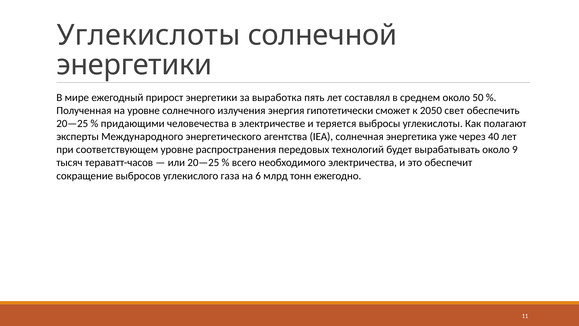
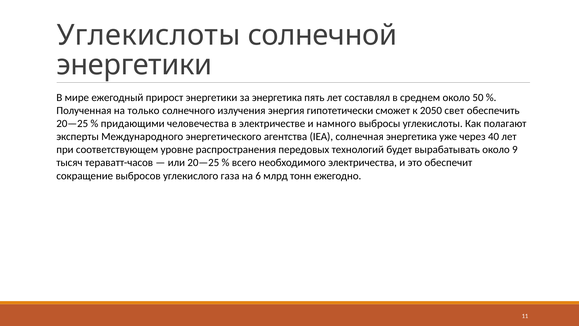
за выработка: выработка -> энергетика
на уровне: уровне -> только
теряется: теряется -> намного
